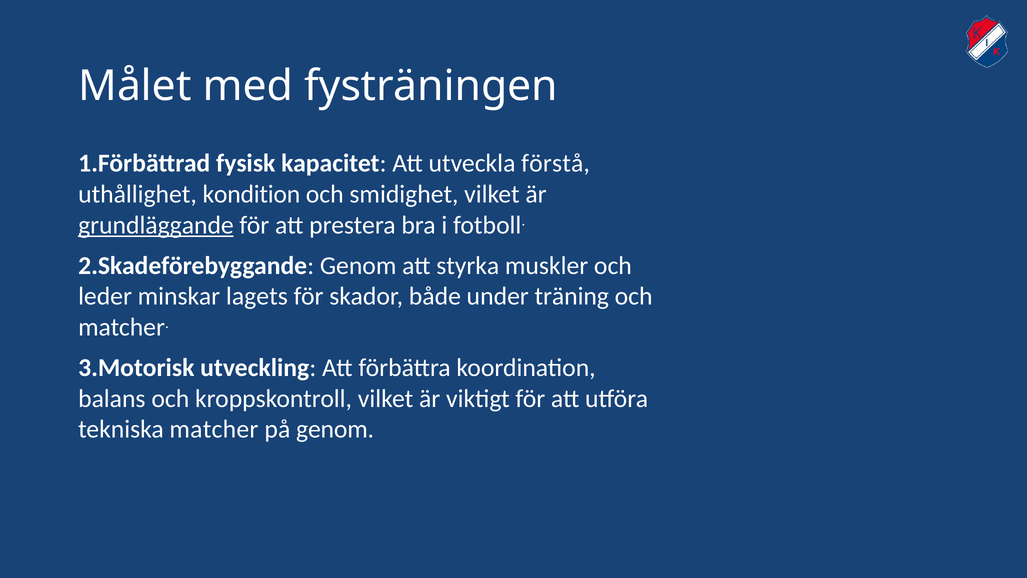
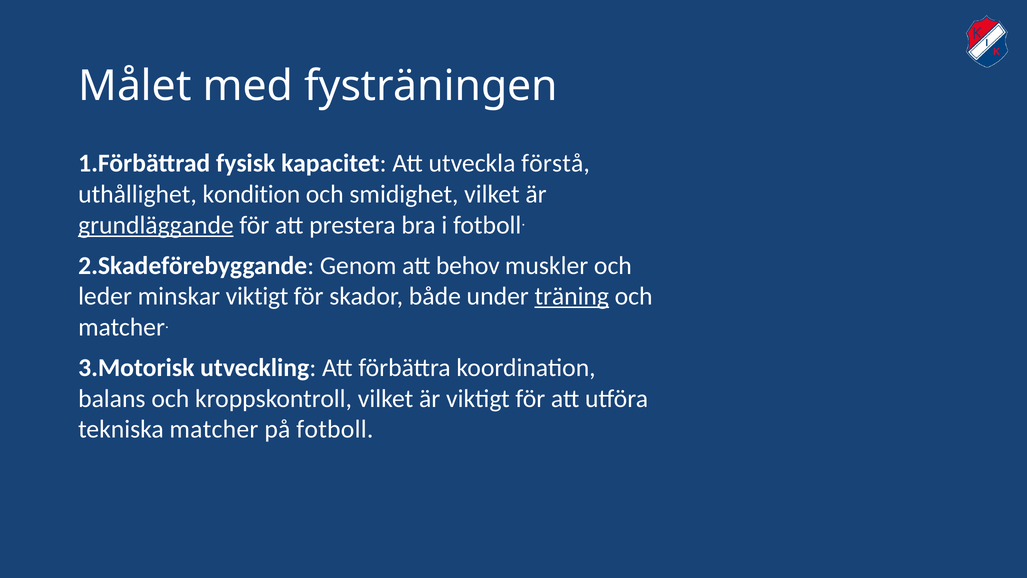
styrka: styrka -> behov
minskar lagets: lagets -> viktigt
träning underline: none -> present
på genom: genom -> fotboll
